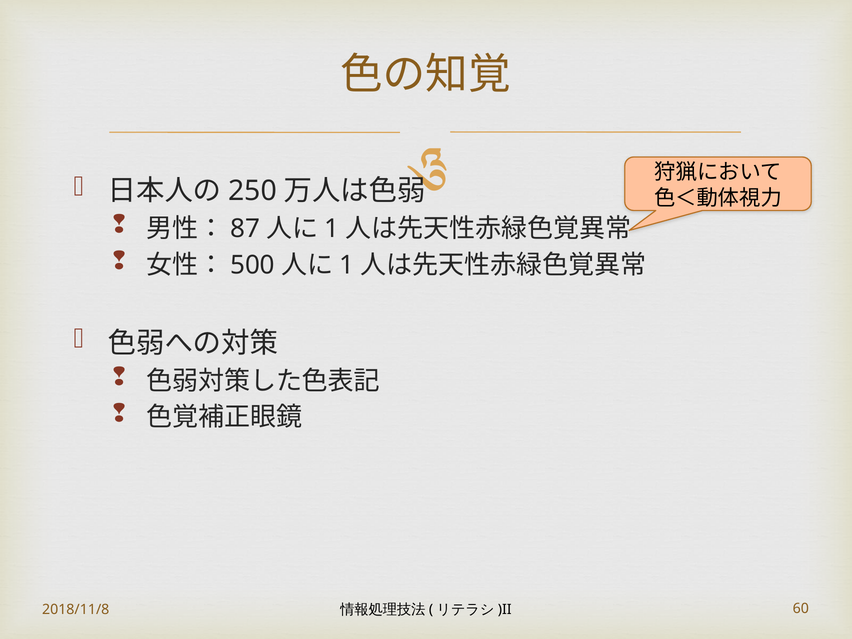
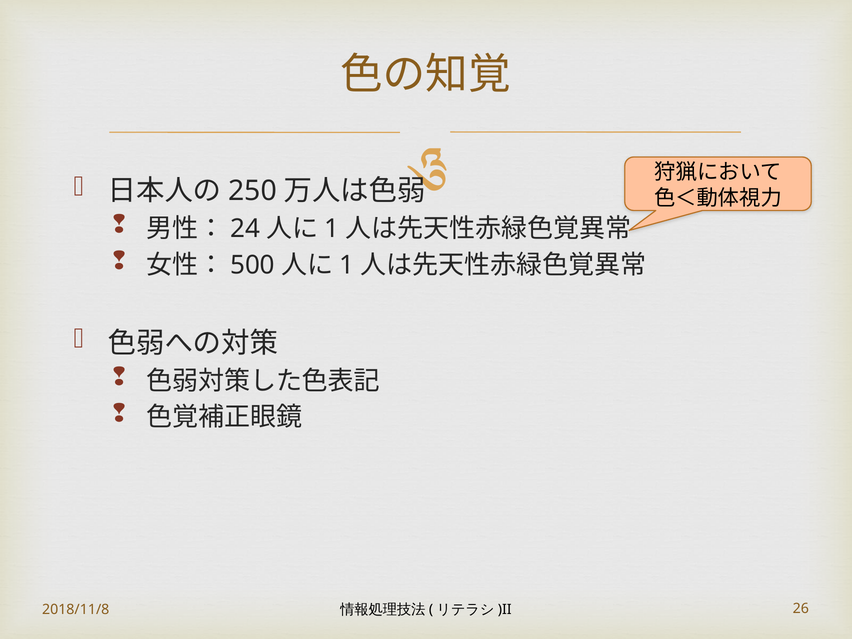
87: 87 -> 24
60: 60 -> 26
